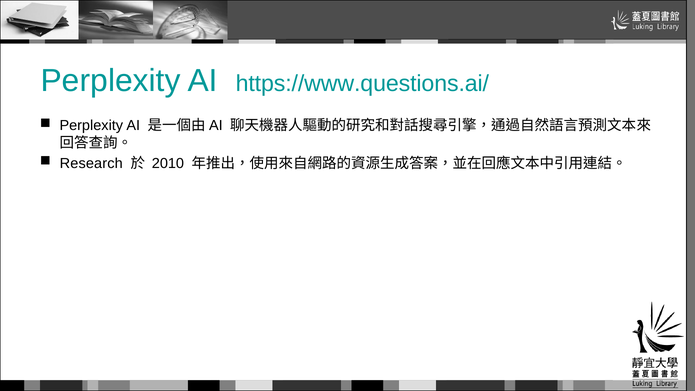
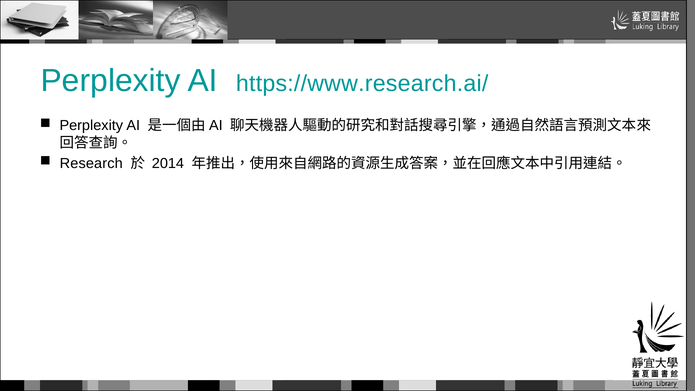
https://www.questions.ai/: https://www.questions.ai/ -> https://www.research.ai/
2010: 2010 -> 2014
